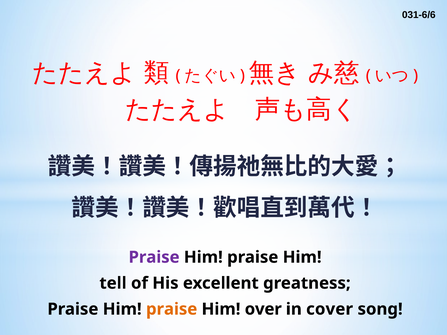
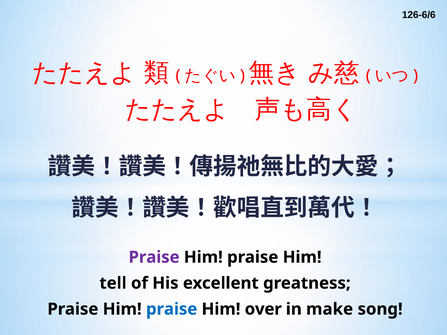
031-6/6: 031-6/6 -> 126-6/6
praise at (172, 309) colour: orange -> blue
cover: cover -> make
